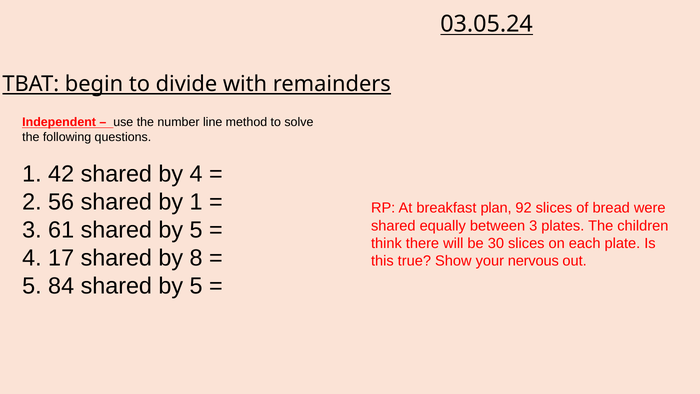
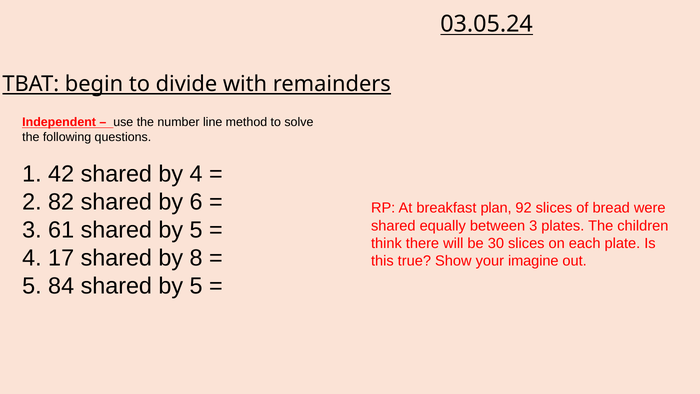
56: 56 -> 82
by 1: 1 -> 6
nervous: nervous -> imagine
